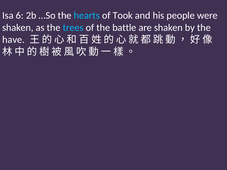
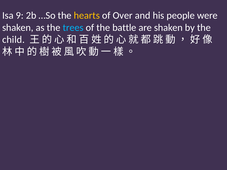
6: 6 -> 9
hearts colour: light blue -> yellow
Took: Took -> Over
have: have -> child
